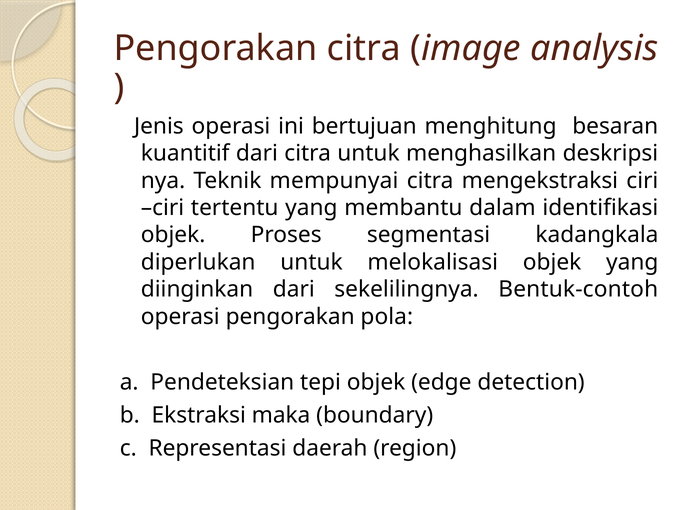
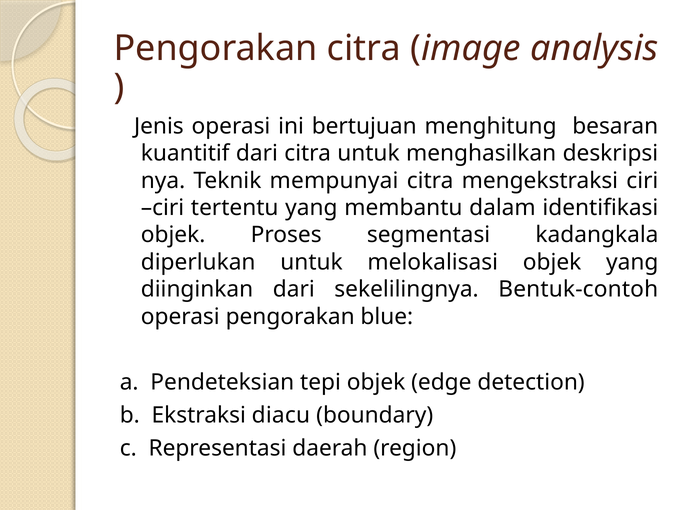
pola: pola -> blue
maka: maka -> diacu
